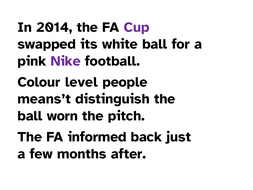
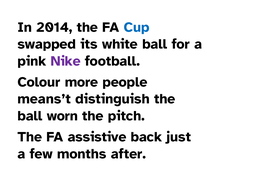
Cup colour: purple -> blue
level: level -> more
informed: informed -> assistive
